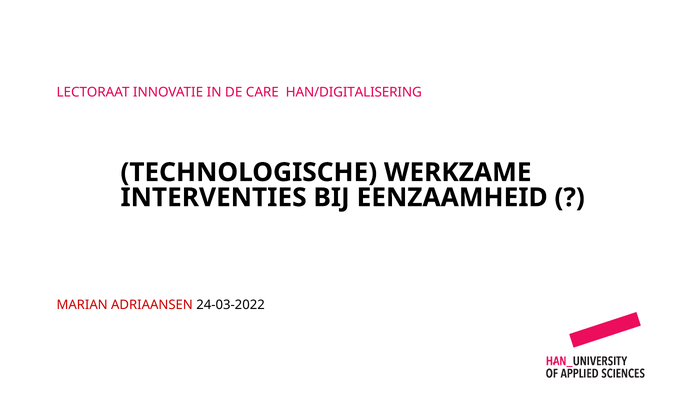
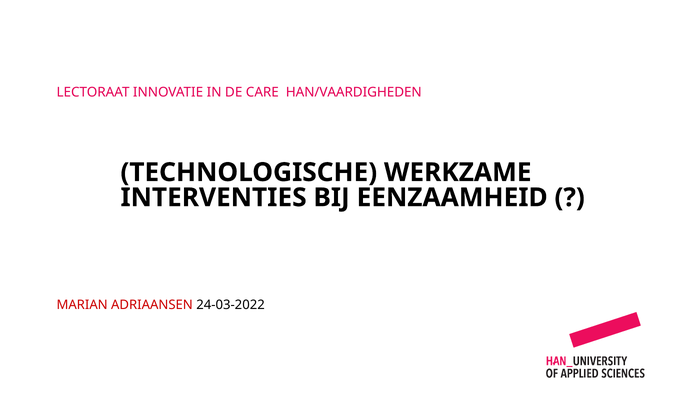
HAN/DIGITALISERING: HAN/DIGITALISERING -> HAN/VAARDIGHEDEN
